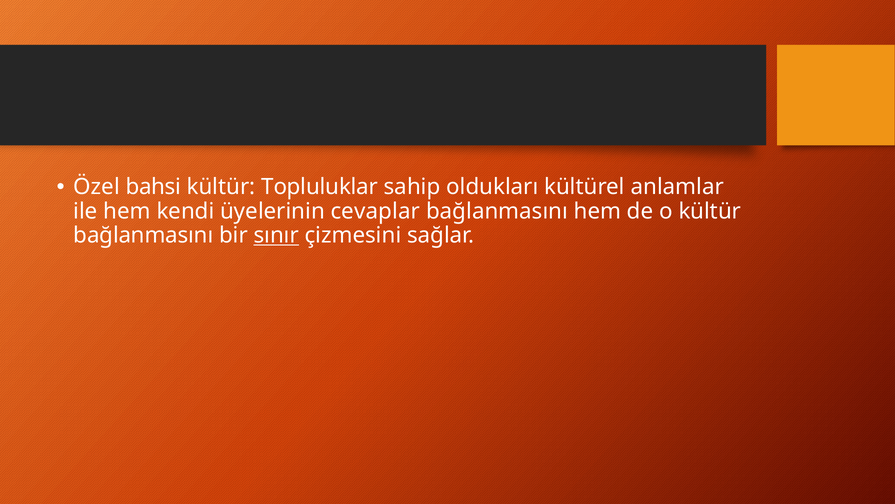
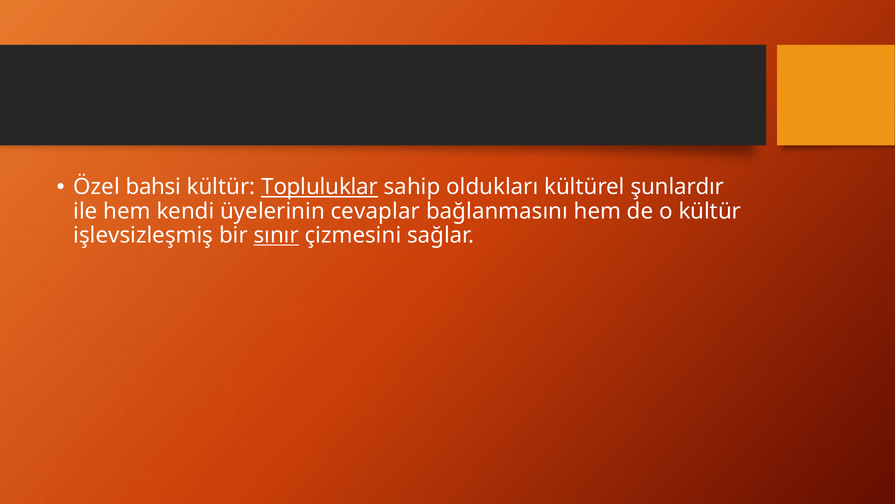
Topluluklar underline: none -> present
anlamlar: anlamlar -> şunlardır
bağlanmasını at (143, 235): bağlanmasını -> işlevsizleşmiş
